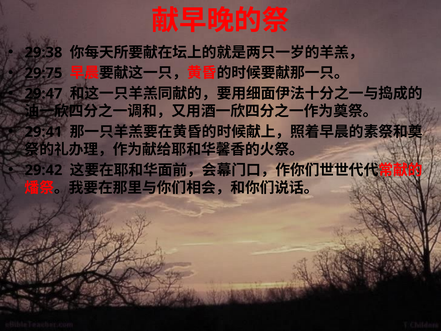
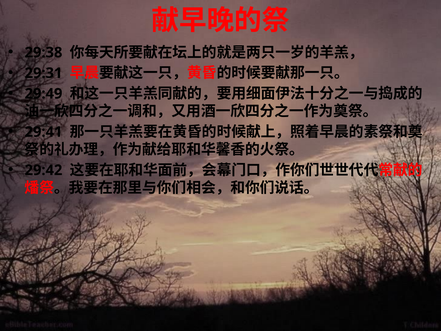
29:75: 29:75 -> 29:31
29:47: 29:47 -> 29:49
